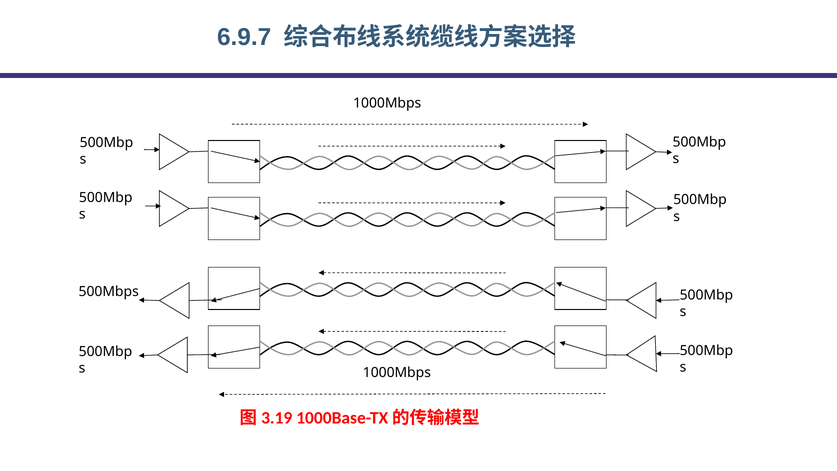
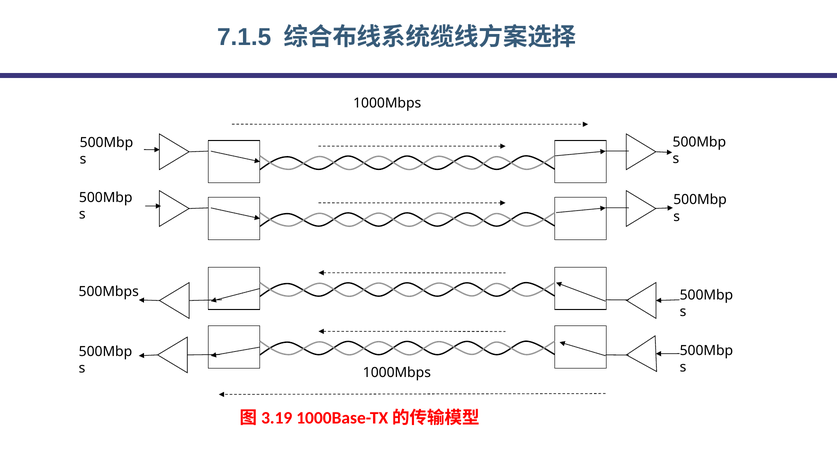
6.9.7: 6.9.7 -> 7.1.5
